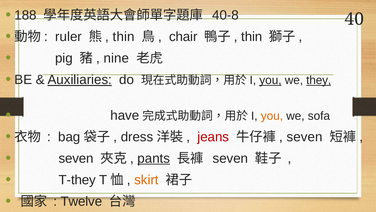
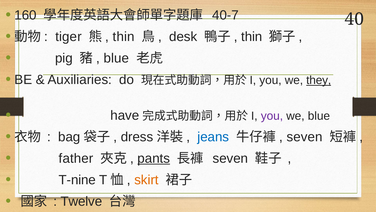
188: 188 -> 160
40-8: 40-8 -> 40-7
ruler: ruler -> tiger
chair: chair -> desk
nine at (116, 58): nine -> blue
Auxiliaries underline: present -> none
you at (270, 80) underline: present -> none
you at (272, 116) colour: orange -> purple
we sofa: sofa -> blue
jeans colour: red -> blue
seven at (76, 158): seven -> father
T-they: T-they -> T-nine
